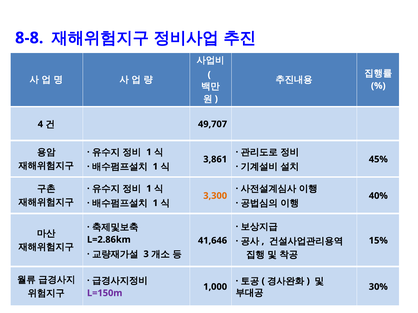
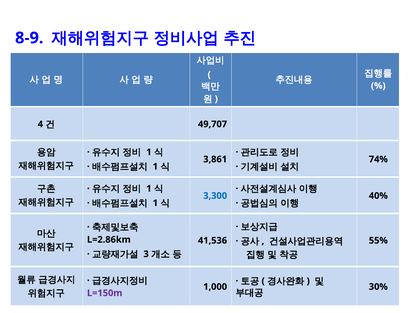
8-8: 8-8 -> 8-9
45%: 45% -> 74%
3,300 colour: orange -> blue
41,646: 41,646 -> 41,536
15%: 15% -> 55%
